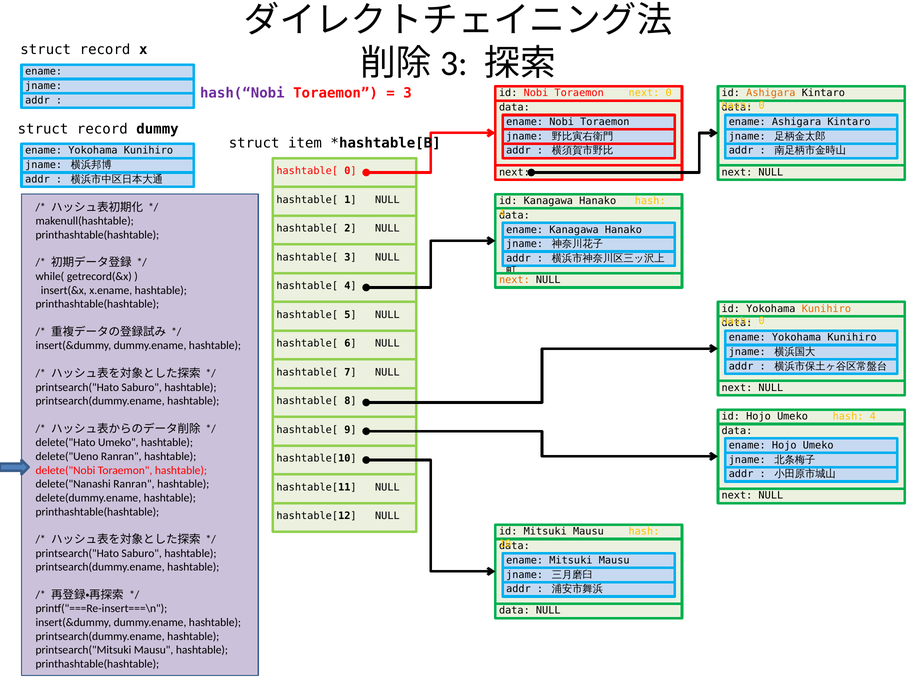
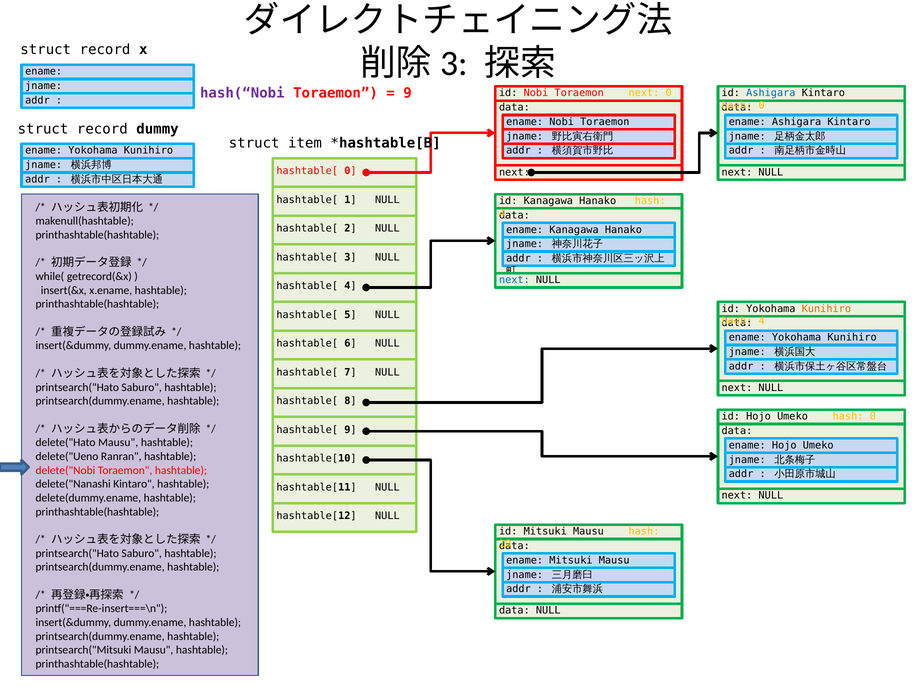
3 at (408, 93): 3 -> 9
Ashigara at (771, 93) colour: orange -> blue
next at (514, 280) colour: orange -> blue
0 at (762, 321): 0 -> 4
Umeko hash 4: 4 -> 0
delete("Hato Umeko: Umeko -> Mausu
delete("Nanashi Ranran: Ranran -> Kintaro
